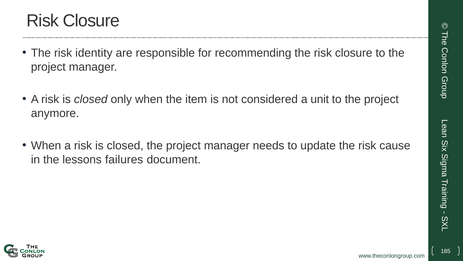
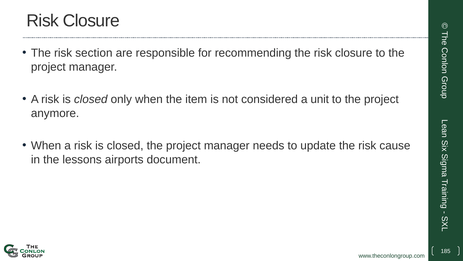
identity: identity -> section
failures: failures -> airports
